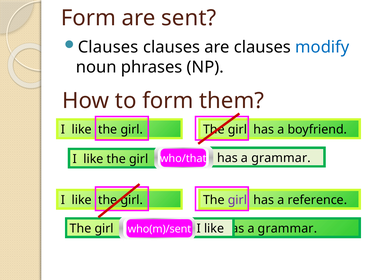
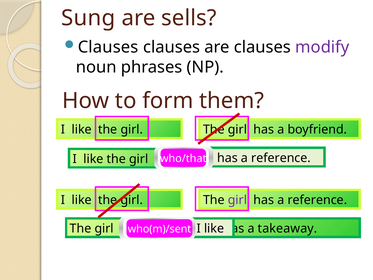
Form at (88, 18): Form -> Sung
sent: sent -> sells
modify colour: blue -> purple
grammar at (281, 158): grammar -> reference
grammar at (287, 228): grammar -> takeaway
